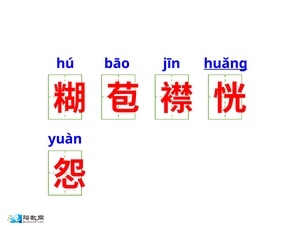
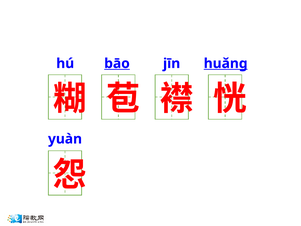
bāo underline: none -> present
